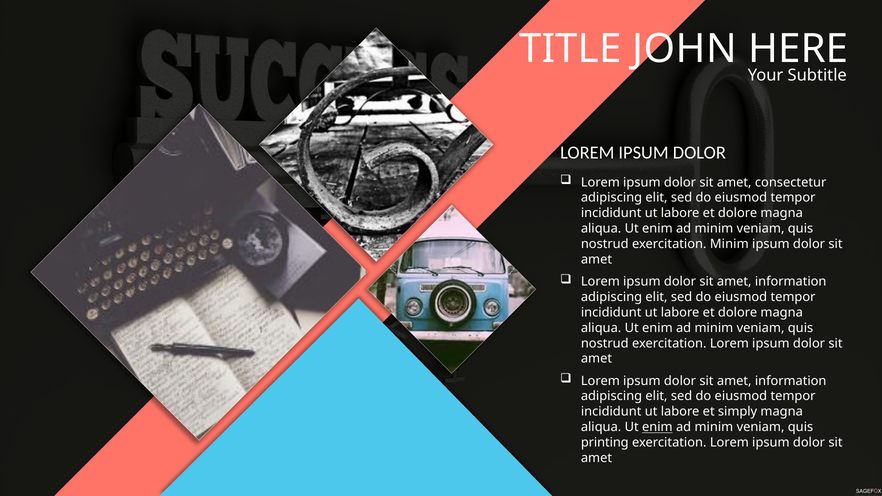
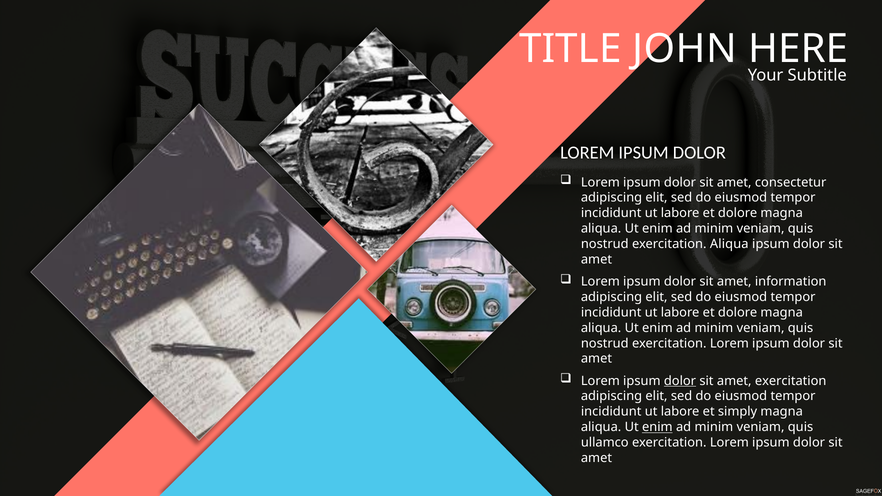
exercitation Minim: Minim -> Aliqua
dolor at (680, 381) underline: none -> present
information at (791, 381): information -> exercitation
printing: printing -> ullamco
